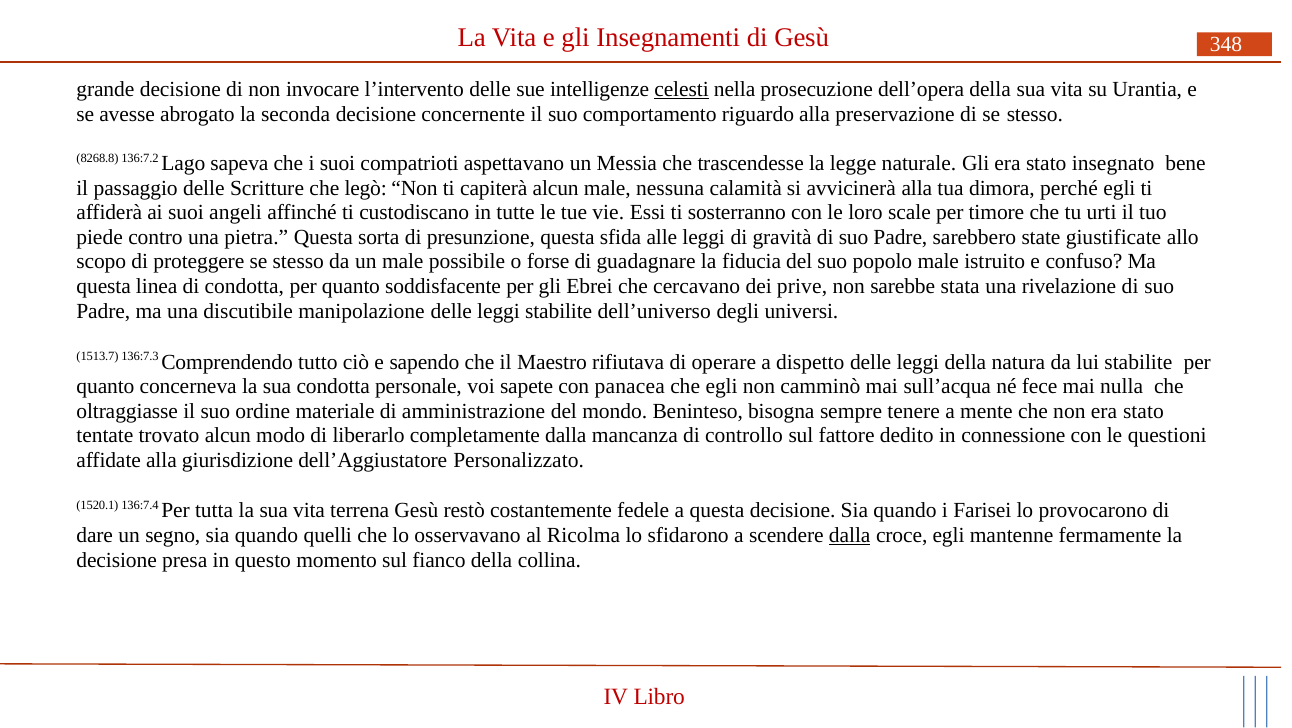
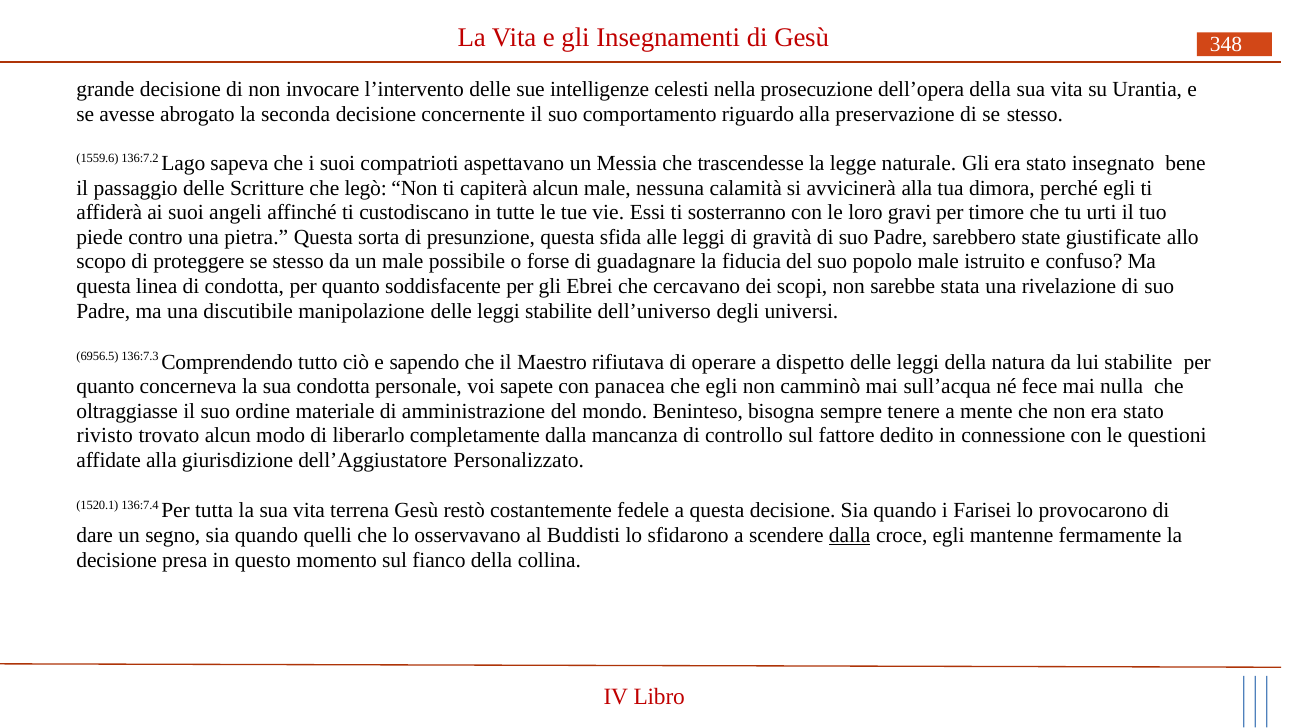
celesti underline: present -> none
8268.8: 8268.8 -> 1559.6
scale: scale -> gravi
prive: prive -> scopi
1513.7: 1513.7 -> 6956.5
tentate: tentate -> rivisto
Ricolma: Ricolma -> Buddisti
